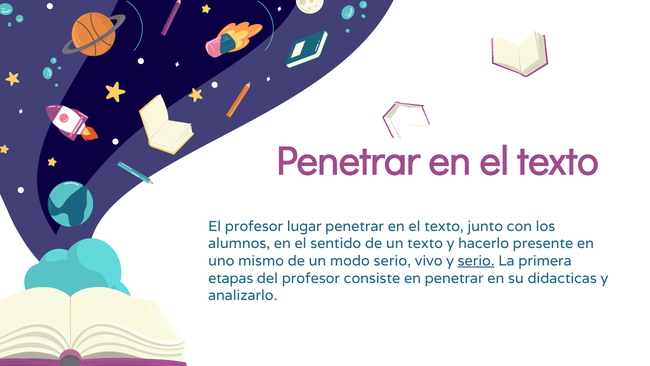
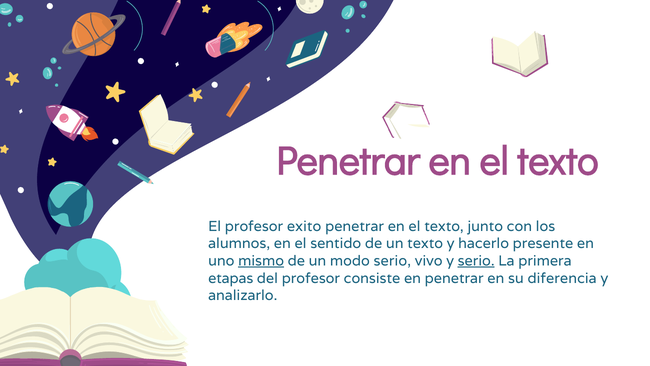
lugar: lugar -> exito
mismo underline: none -> present
didacticas: didacticas -> diferencia
